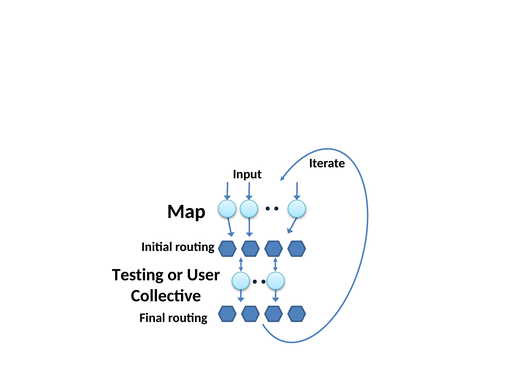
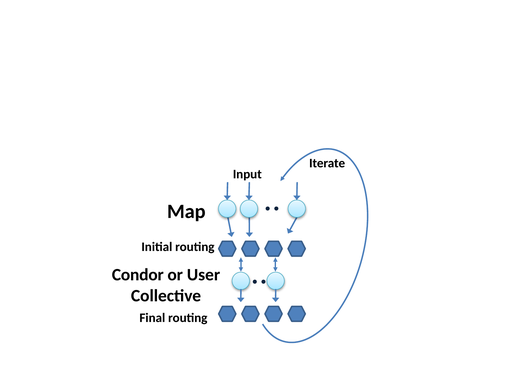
Testing: Testing -> Condor
